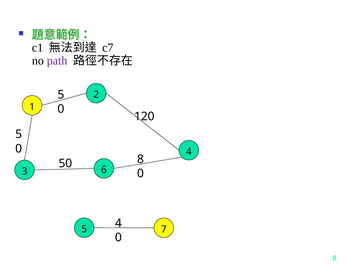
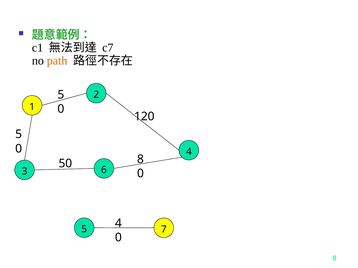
path colour: purple -> orange
